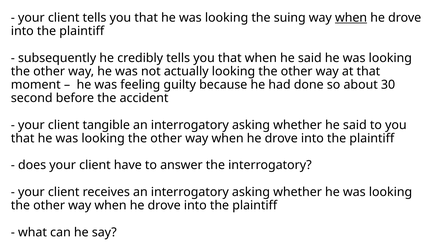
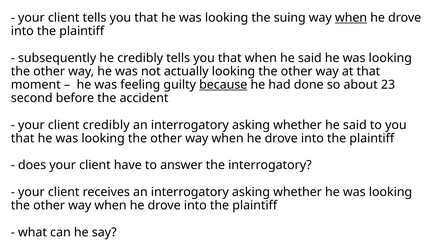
because underline: none -> present
30: 30 -> 23
client tangible: tangible -> credibly
